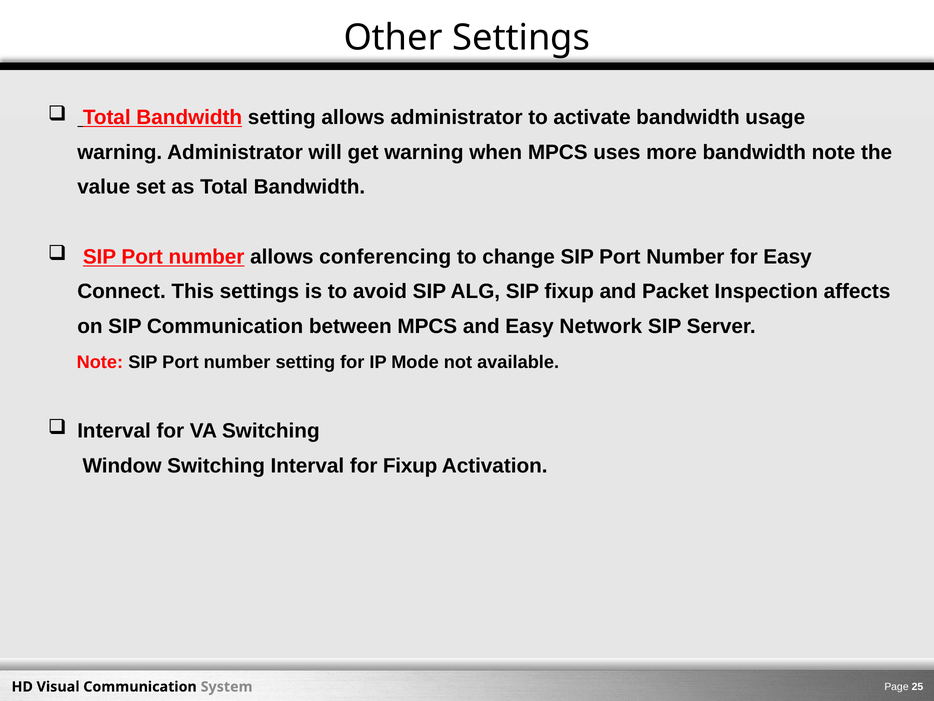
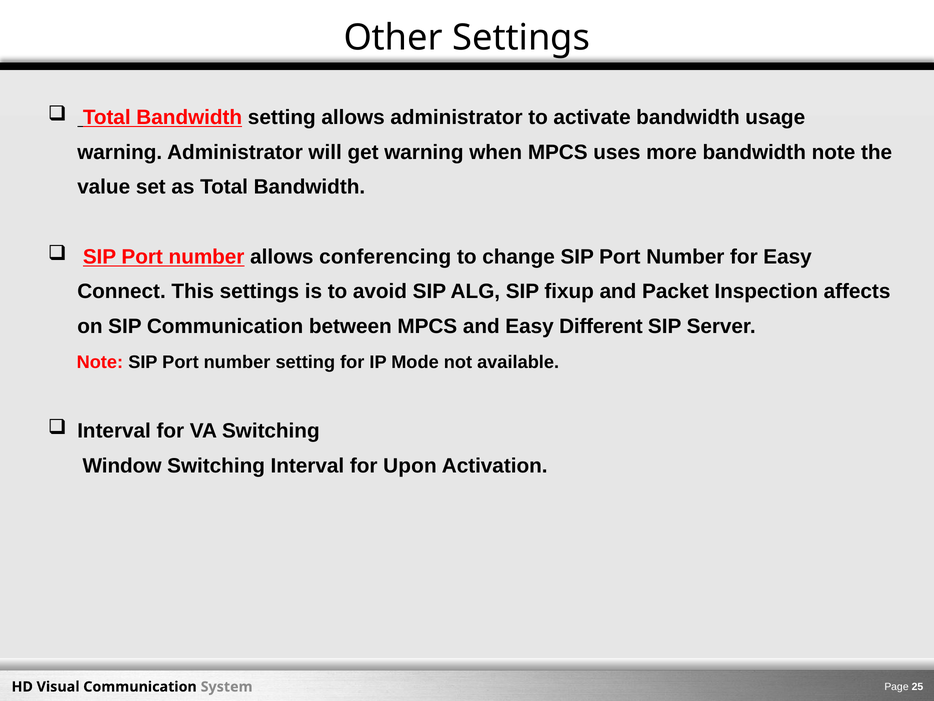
Network: Network -> Different
for Fixup: Fixup -> Upon
